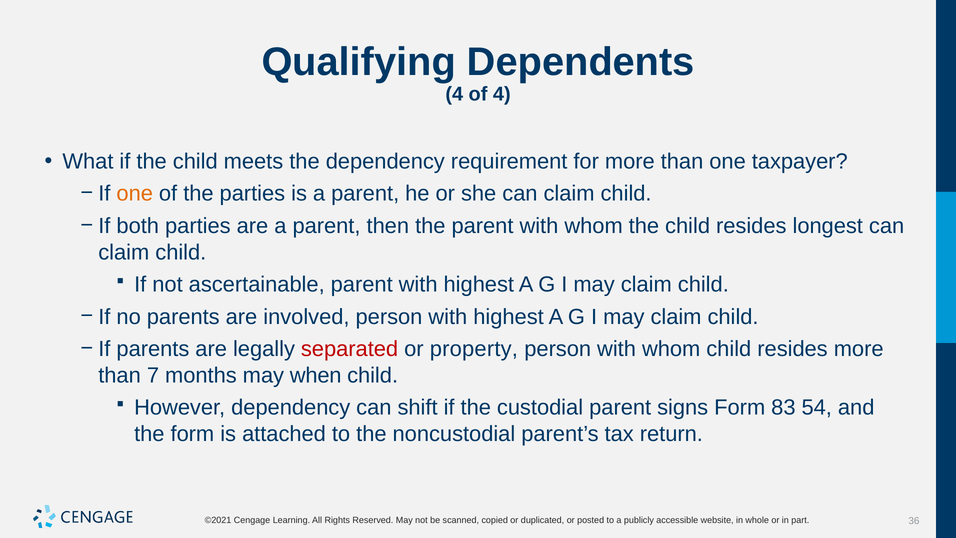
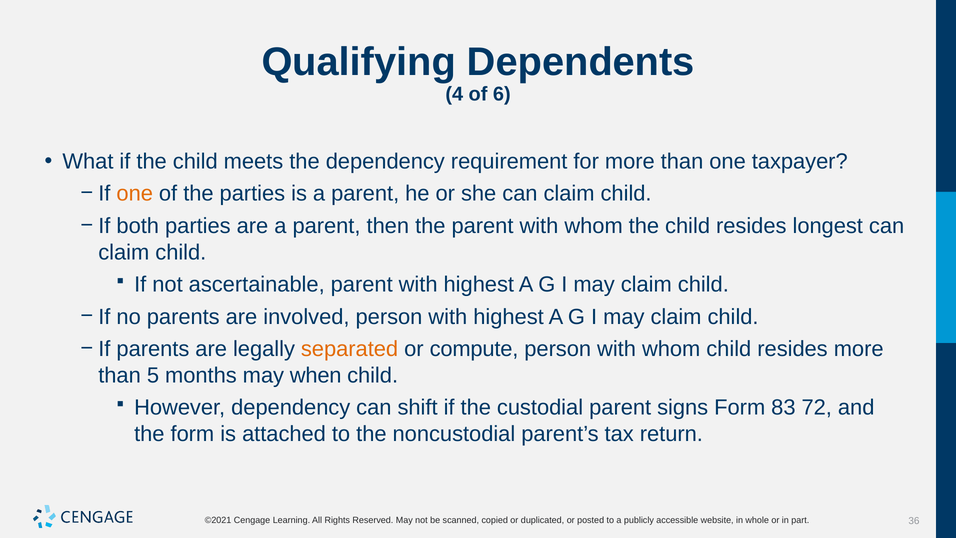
of 4: 4 -> 6
separated colour: red -> orange
property: property -> compute
7: 7 -> 5
54: 54 -> 72
